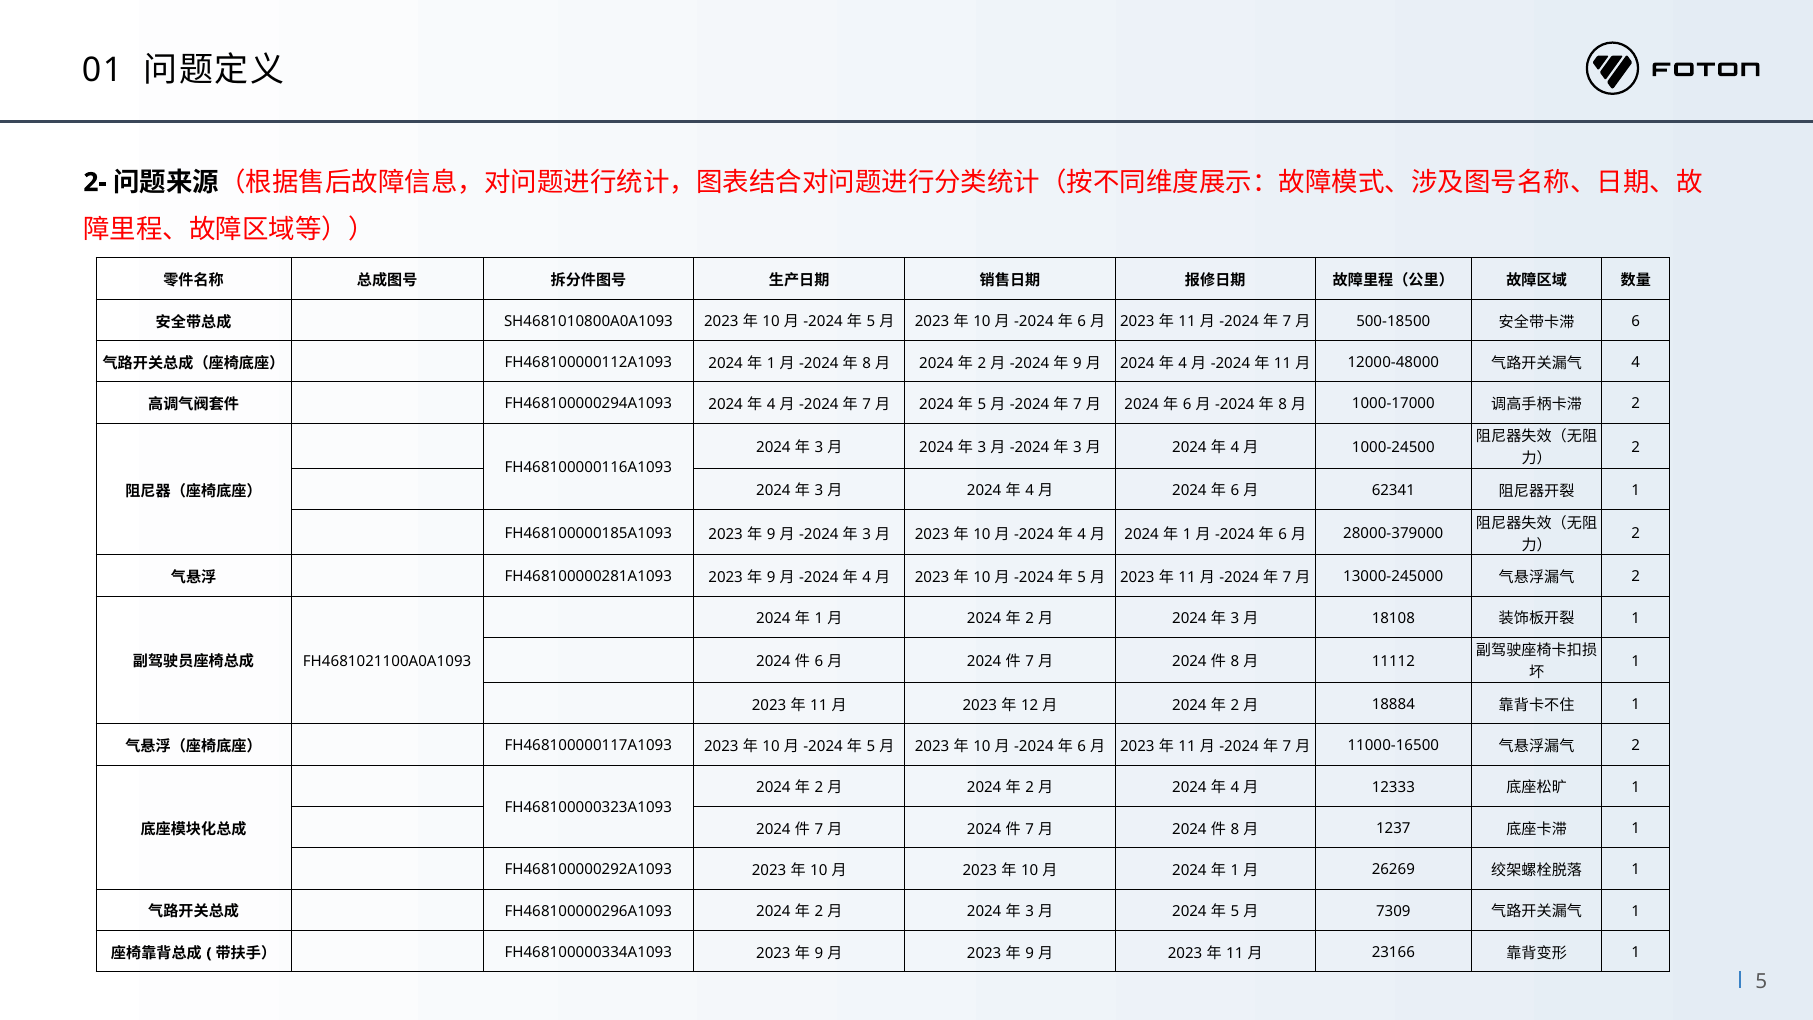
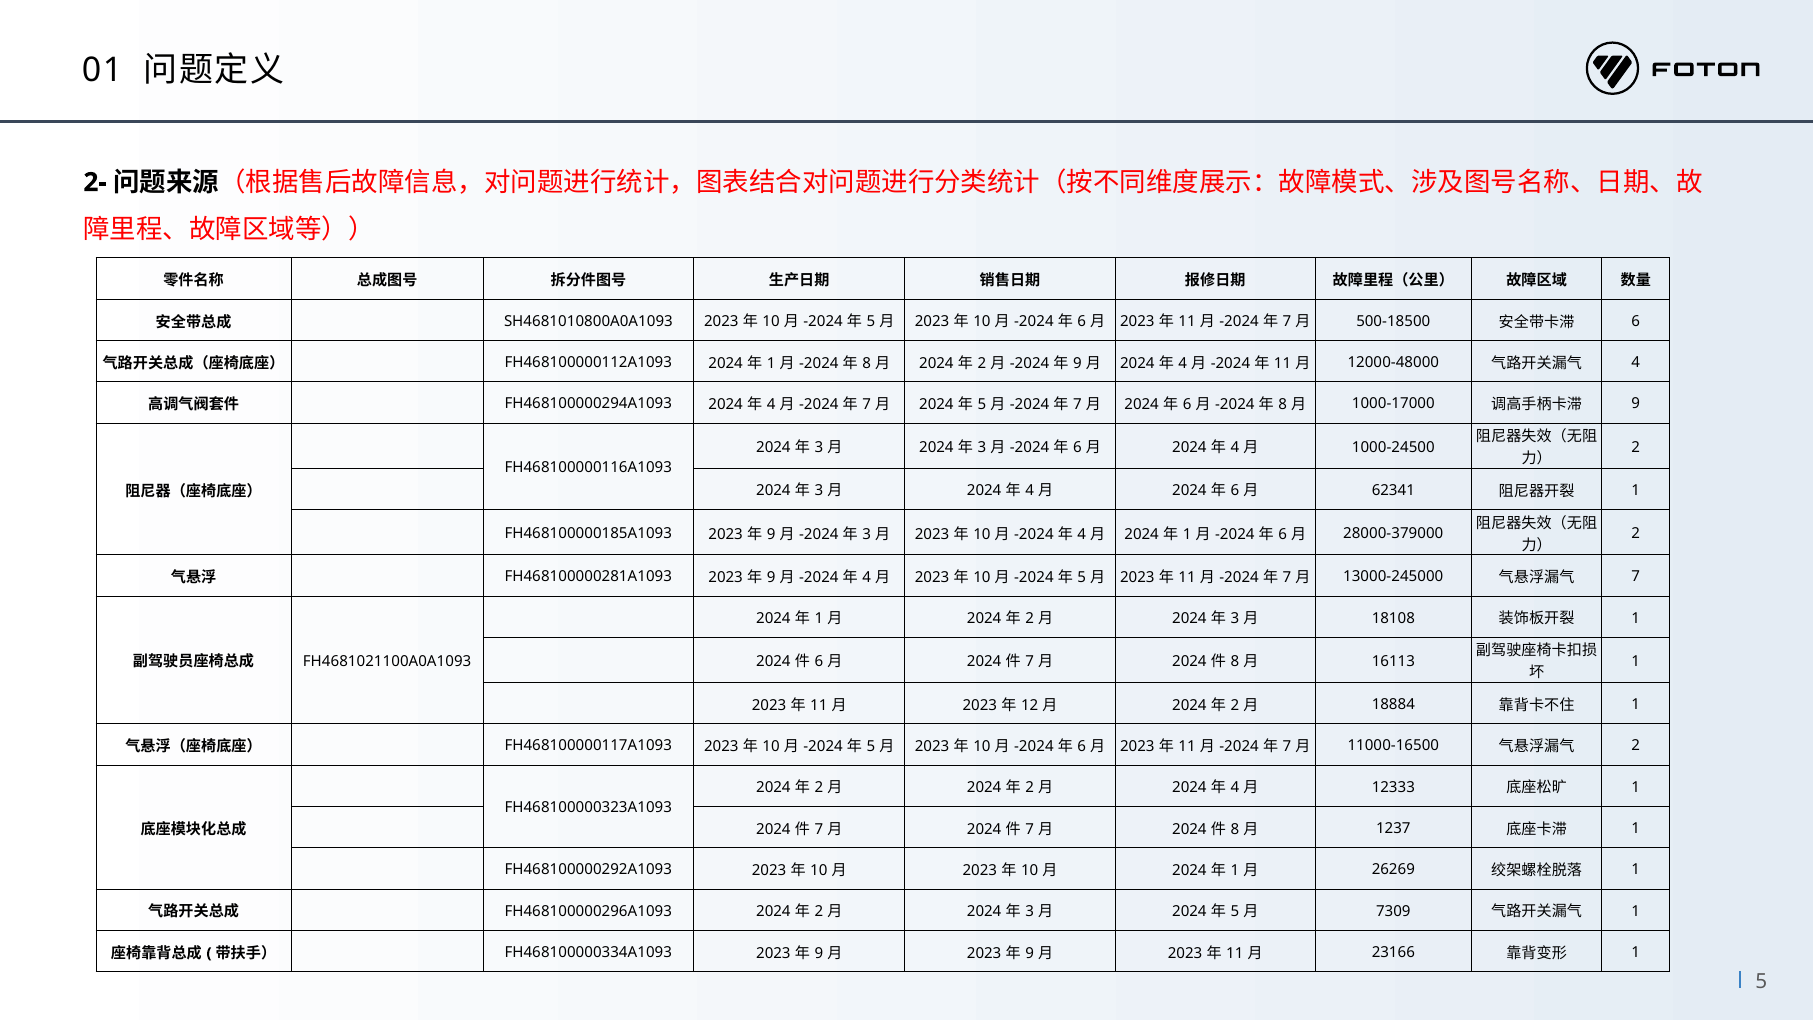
2 at (1636, 404): 2 -> 9
3 at (1077, 448): 3 -> 6
2 at (1636, 577): 2 -> 7
11112: 11112 -> 16113
